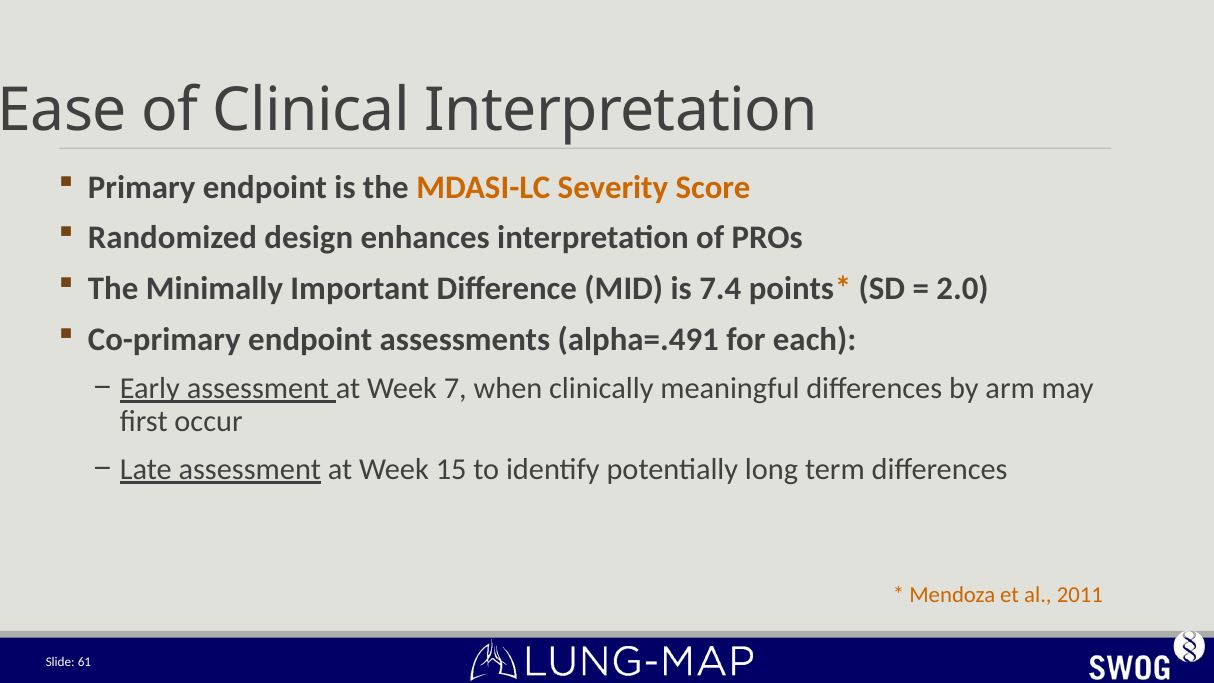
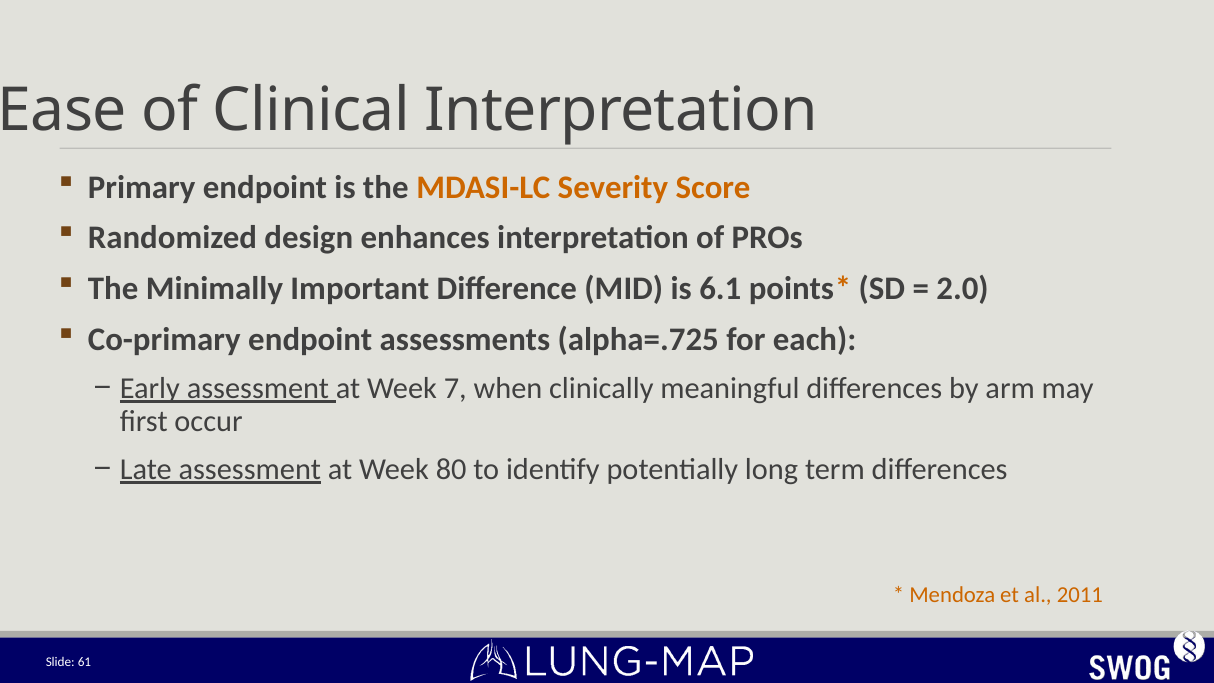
7.4: 7.4 -> 6.1
alpha=.491: alpha=.491 -> alpha=.725
15: 15 -> 80
